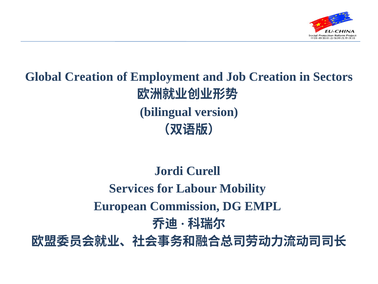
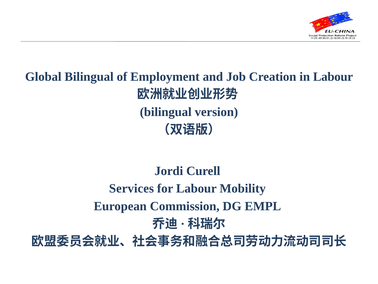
Global Creation: Creation -> Bilingual
in Sectors: Sectors -> Labour
